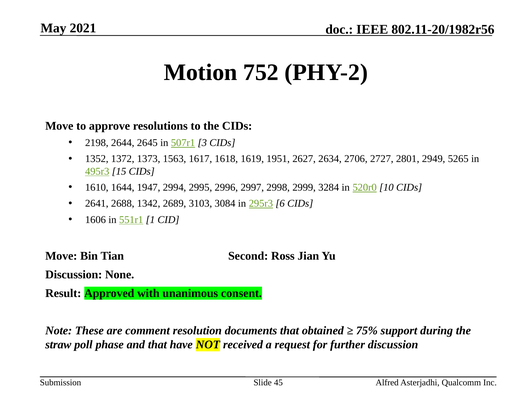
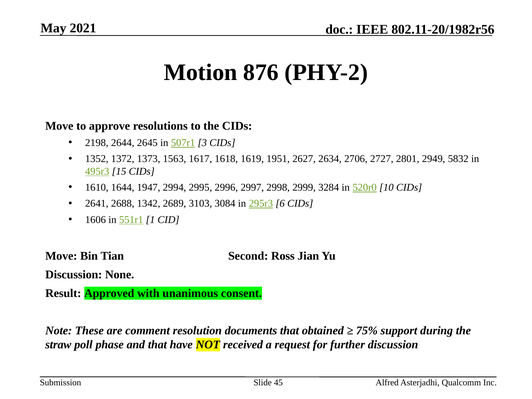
752: 752 -> 876
5265: 5265 -> 5832
